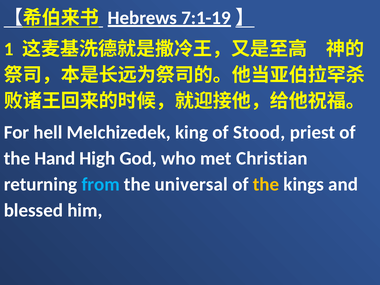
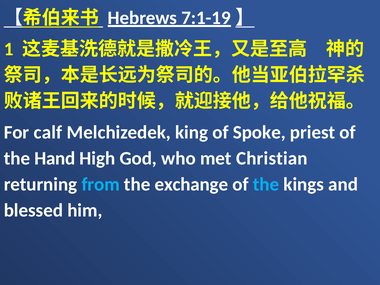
hell: hell -> calf
Stood: Stood -> Spoke
universal: universal -> exchange
the at (266, 184) colour: yellow -> light blue
